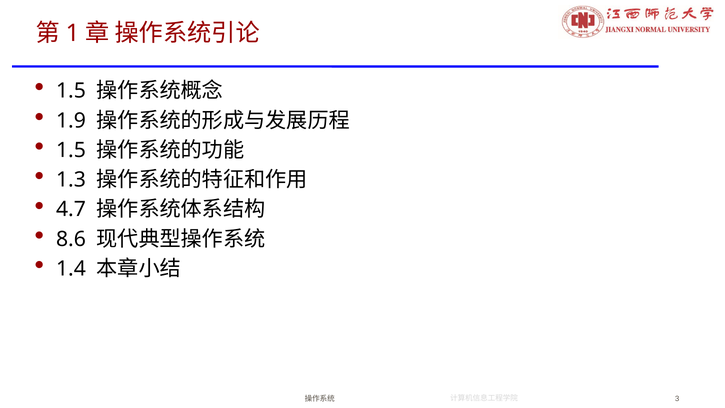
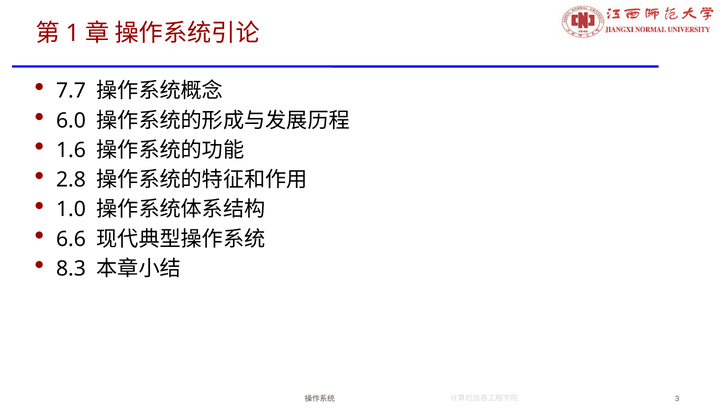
1.5 at (71, 91): 1.5 -> 7.7
1.9: 1.9 -> 6.0
1.5 at (71, 150): 1.5 -> 1.6
1.3: 1.3 -> 2.8
4.7: 4.7 -> 1.0
8.6: 8.6 -> 6.6
1.4: 1.4 -> 8.3
